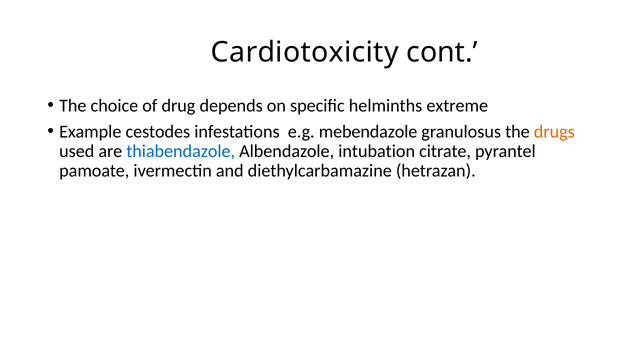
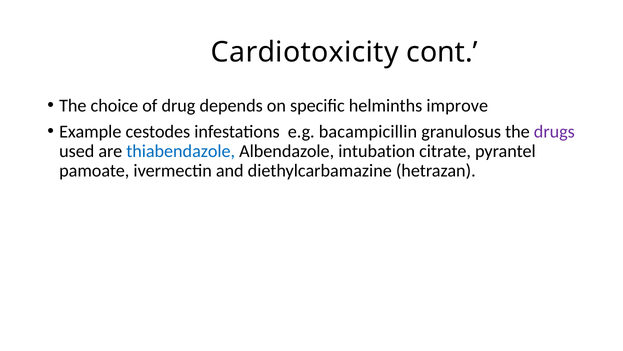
extreme: extreme -> improve
mebendazole: mebendazole -> bacampicillin
drugs colour: orange -> purple
